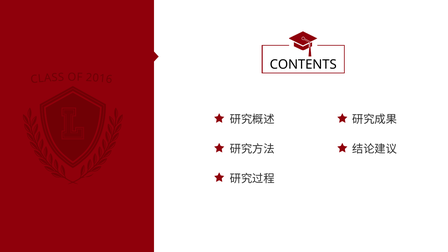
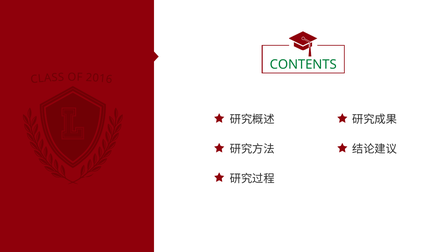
CONTENTS colour: black -> green
